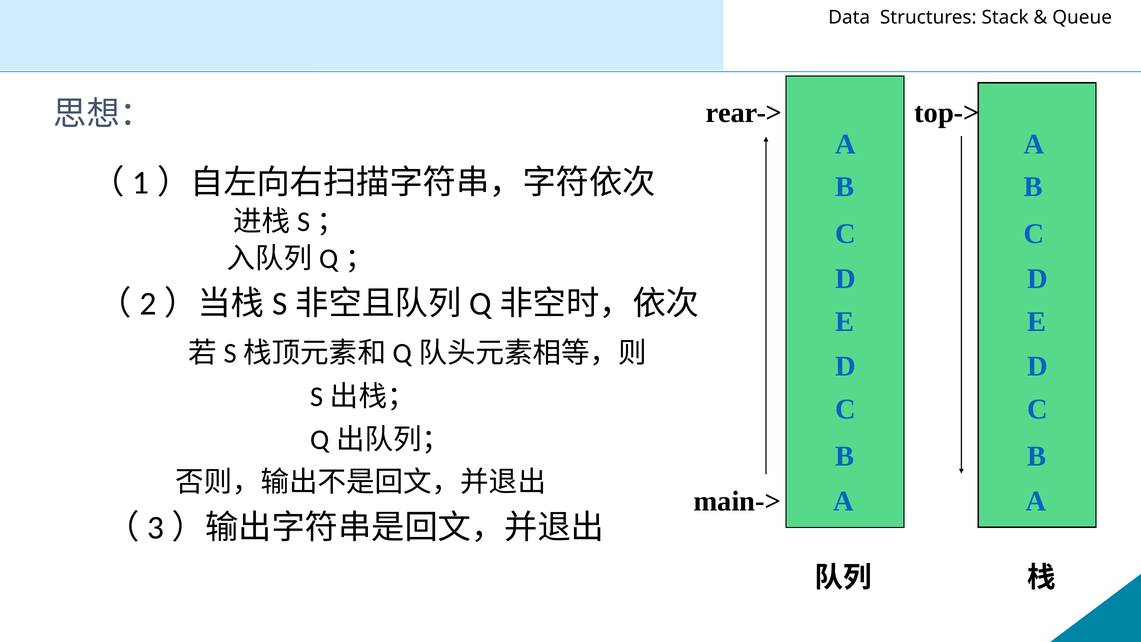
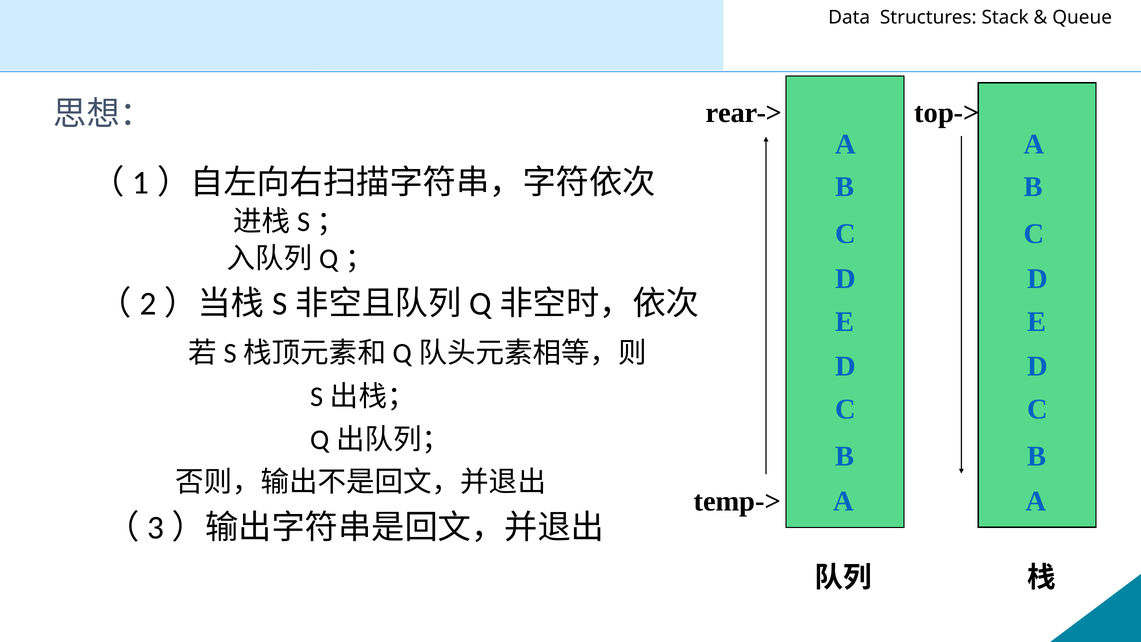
main->: main-> -> temp->
